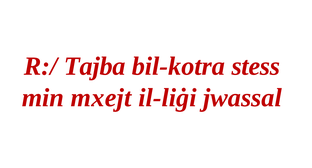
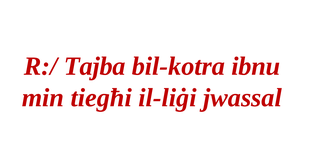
stess: stess -> ibnu
mxejt: mxejt -> tiegħi
